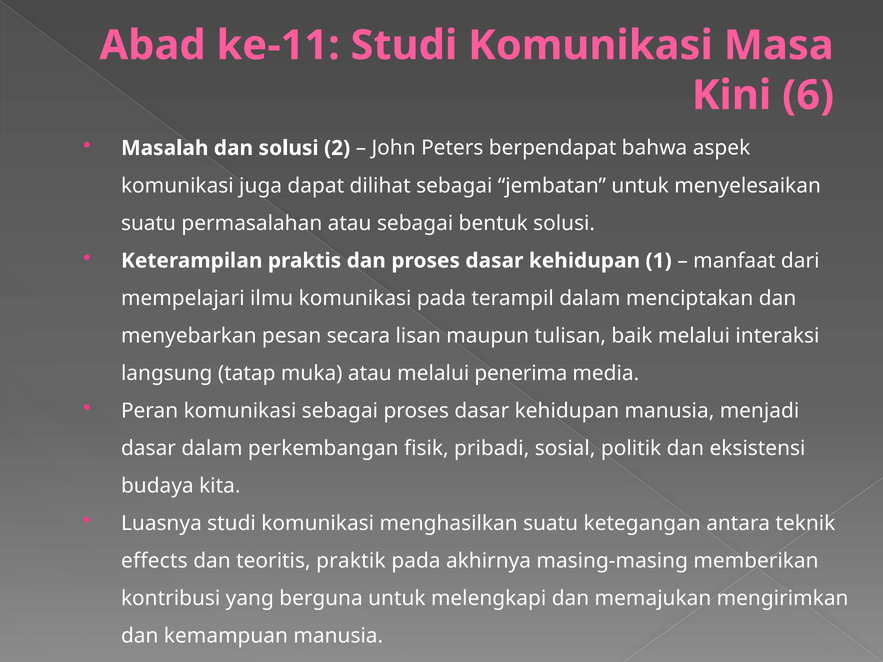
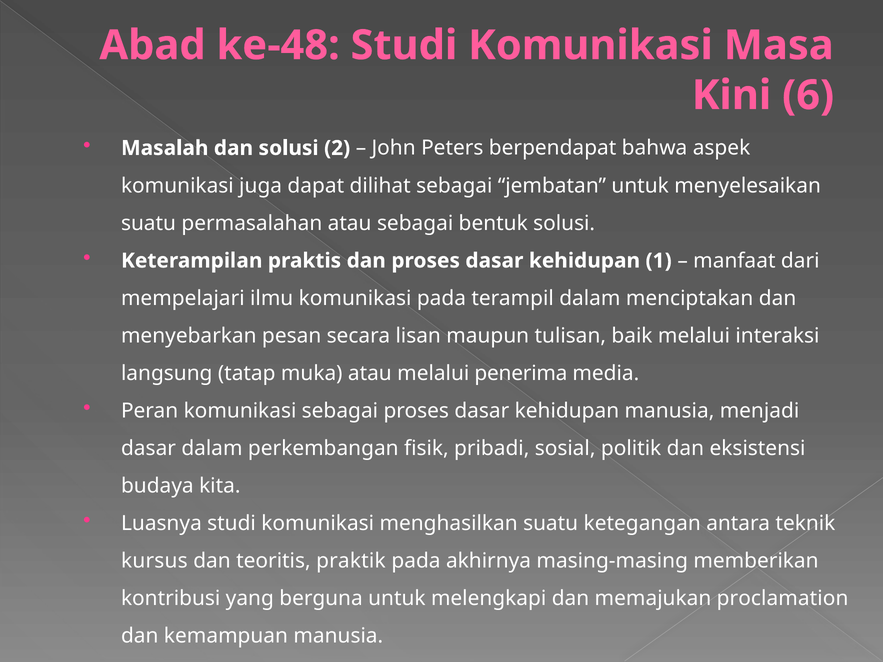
ke-11: ke-11 -> ke-48
effects: effects -> kursus
mengirimkan: mengirimkan -> proclamation
